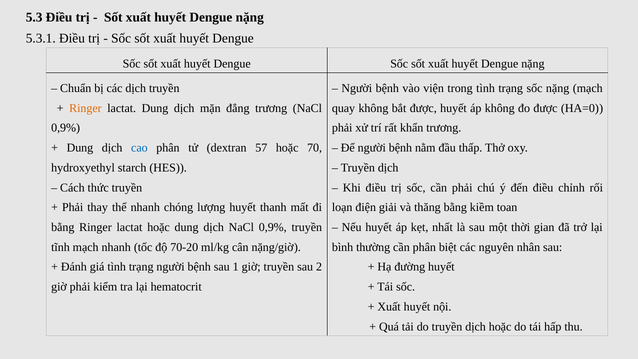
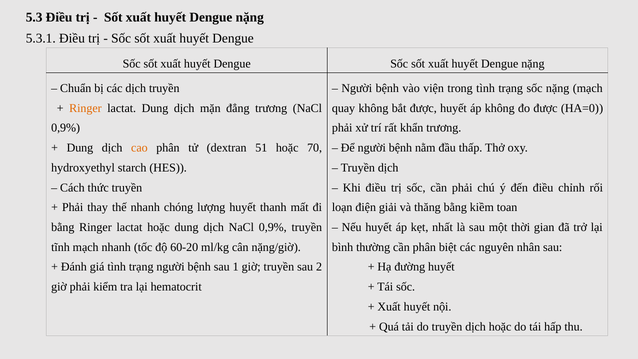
cao colour: blue -> orange
57: 57 -> 51
70-20: 70-20 -> 60-20
